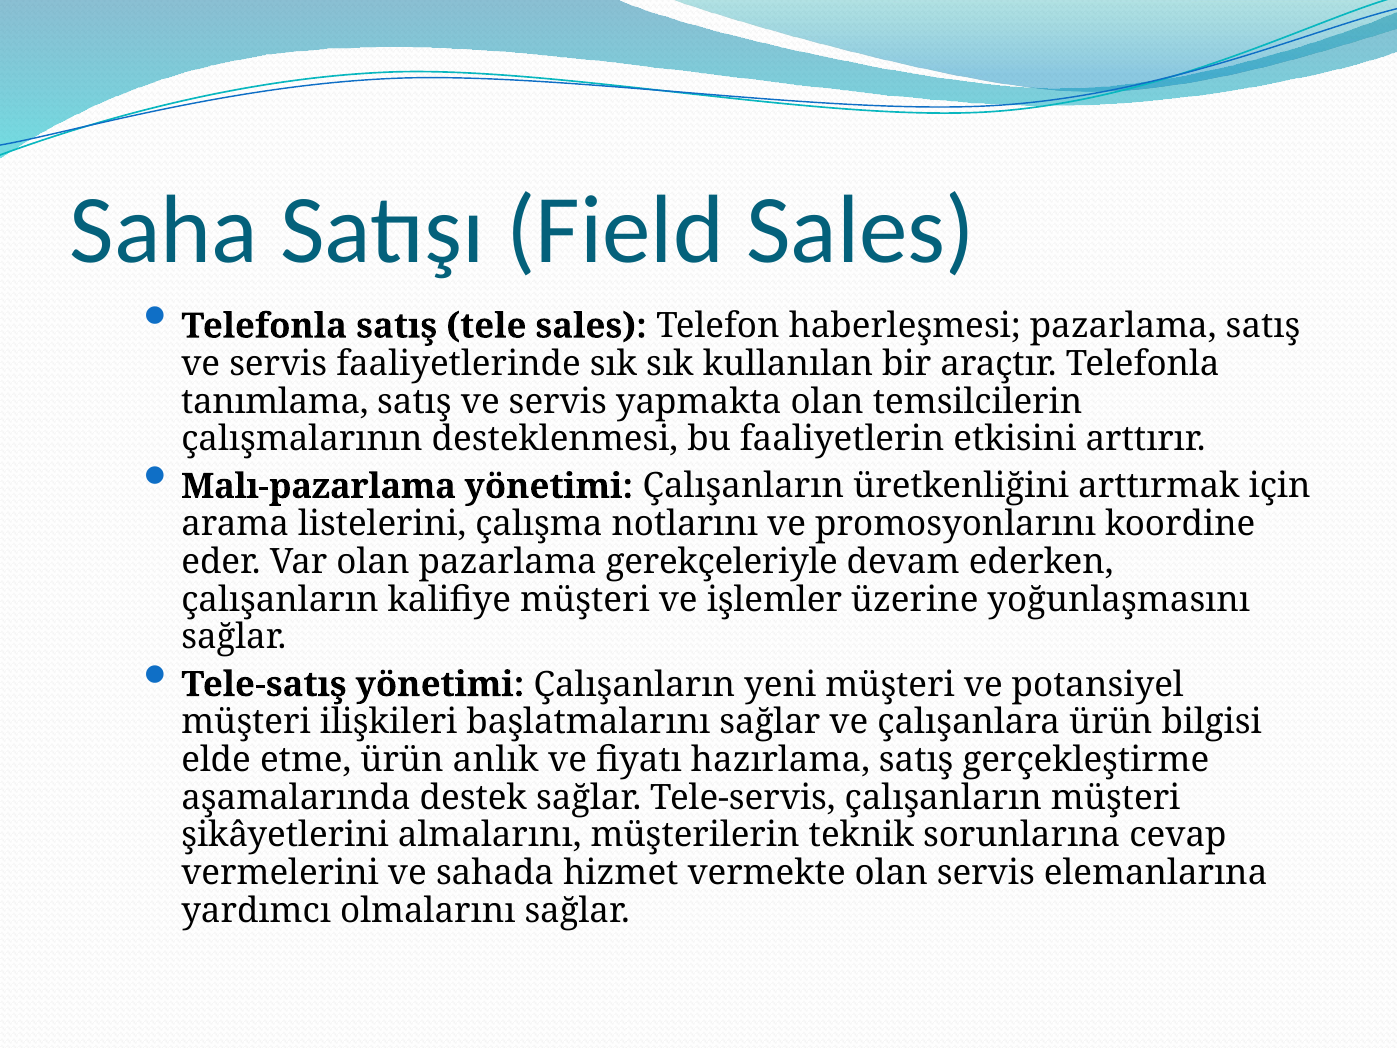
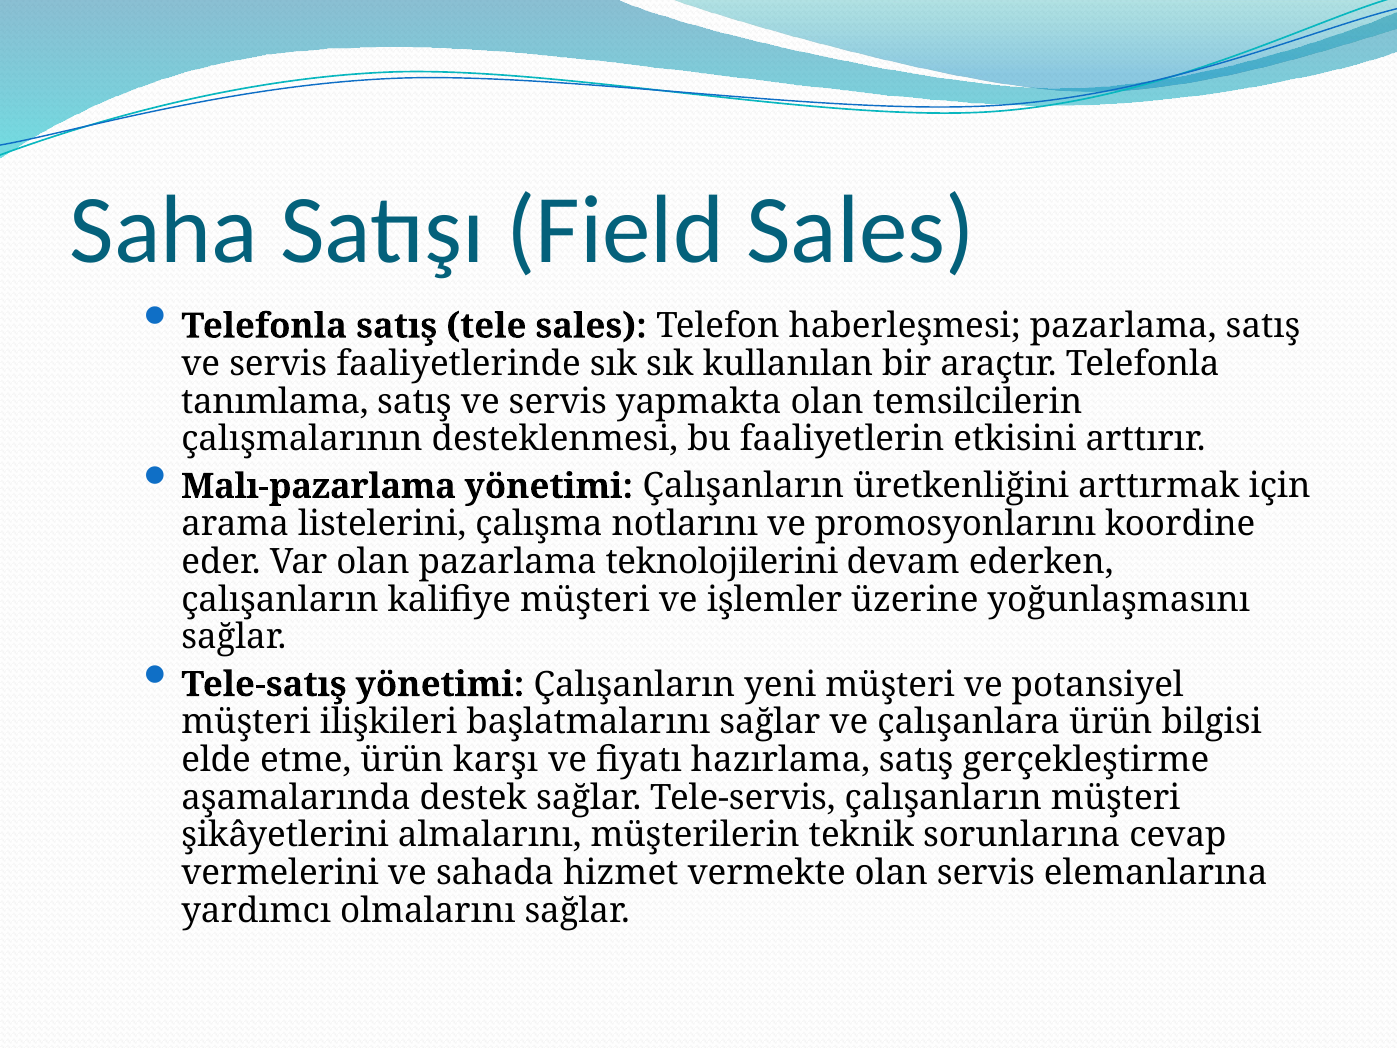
gerekçeleriyle: gerekçeleriyle -> teknolojilerini
anlık: anlık -> karşı
